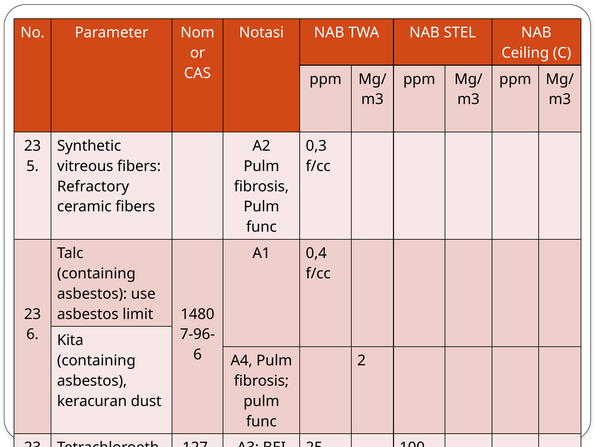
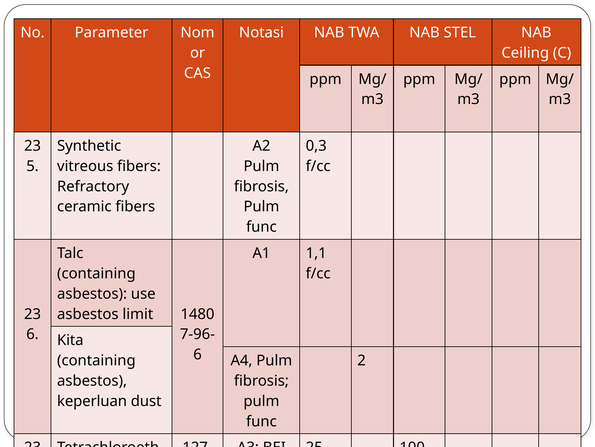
0,4: 0,4 -> 1,1
keracuran: keracuran -> keperluan
